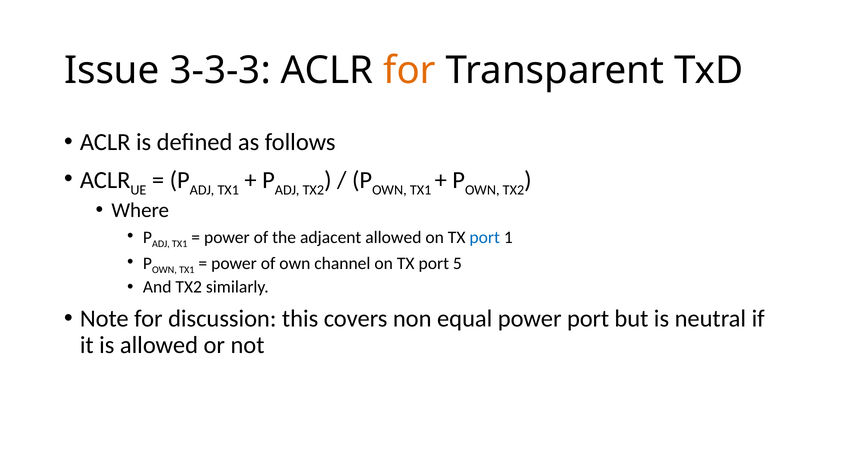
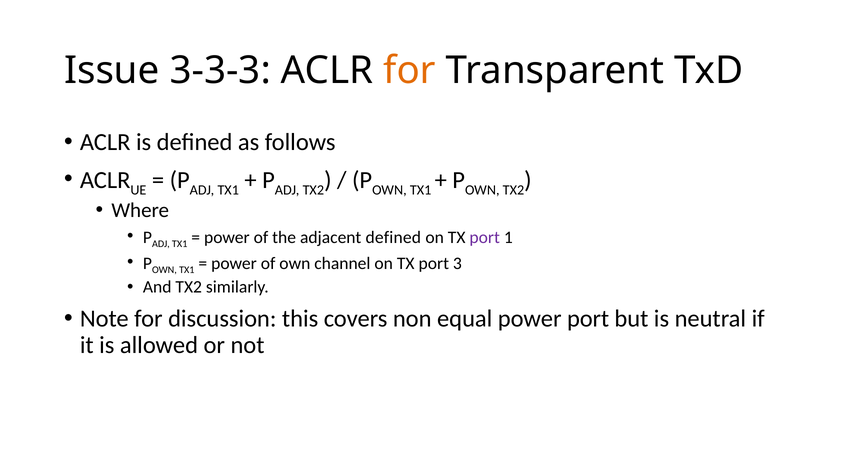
adjacent allowed: allowed -> defined
port at (485, 237) colour: blue -> purple
5: 5 -> 3
